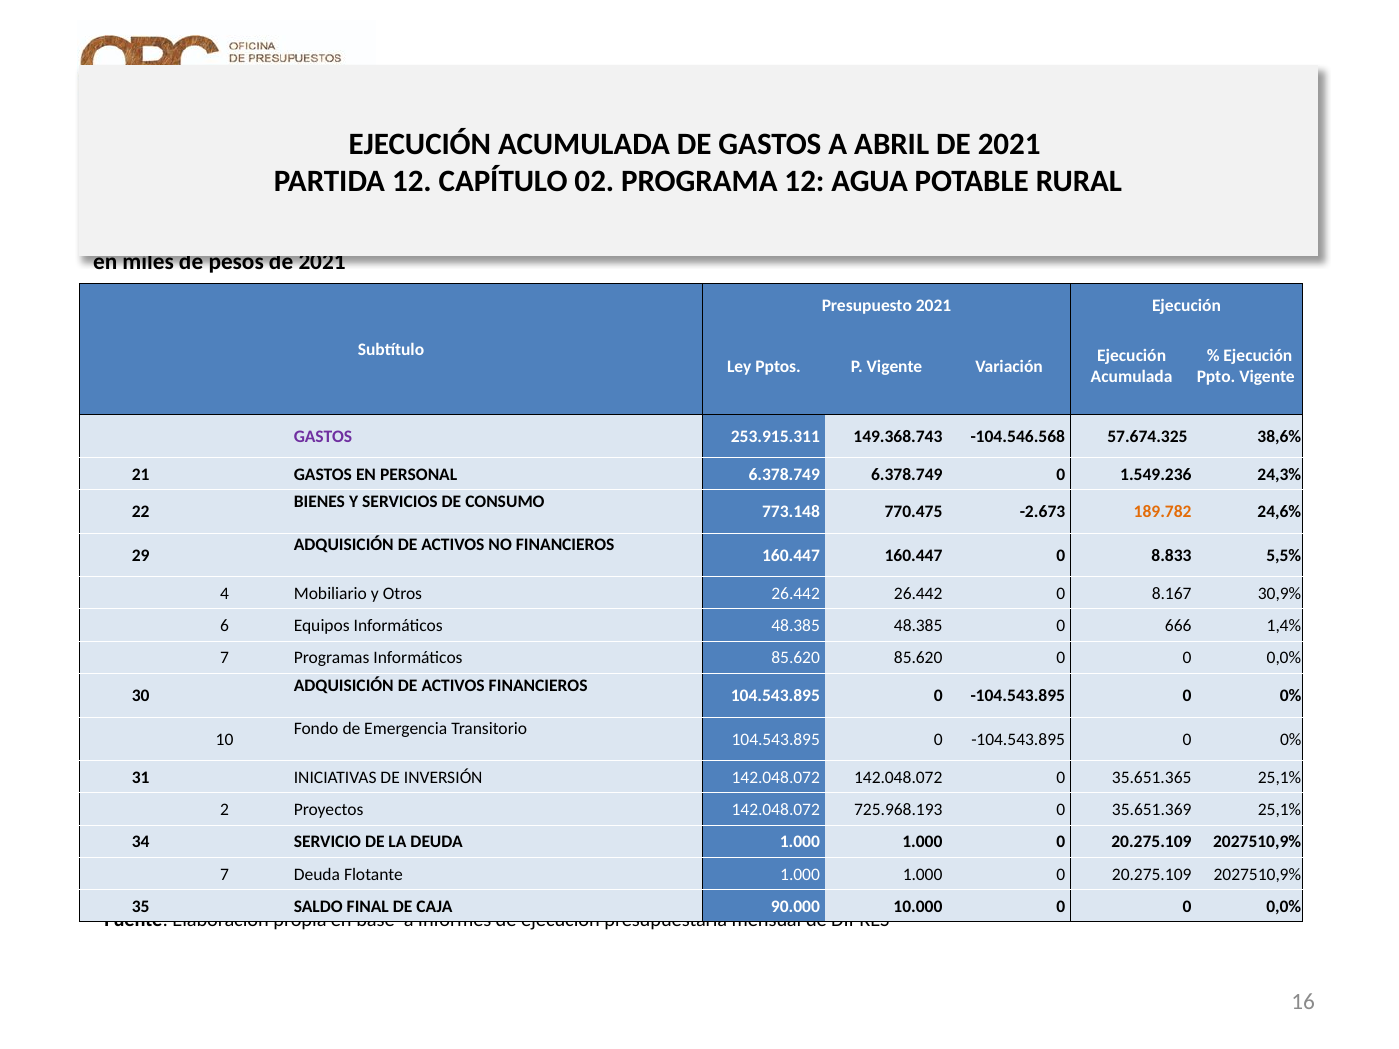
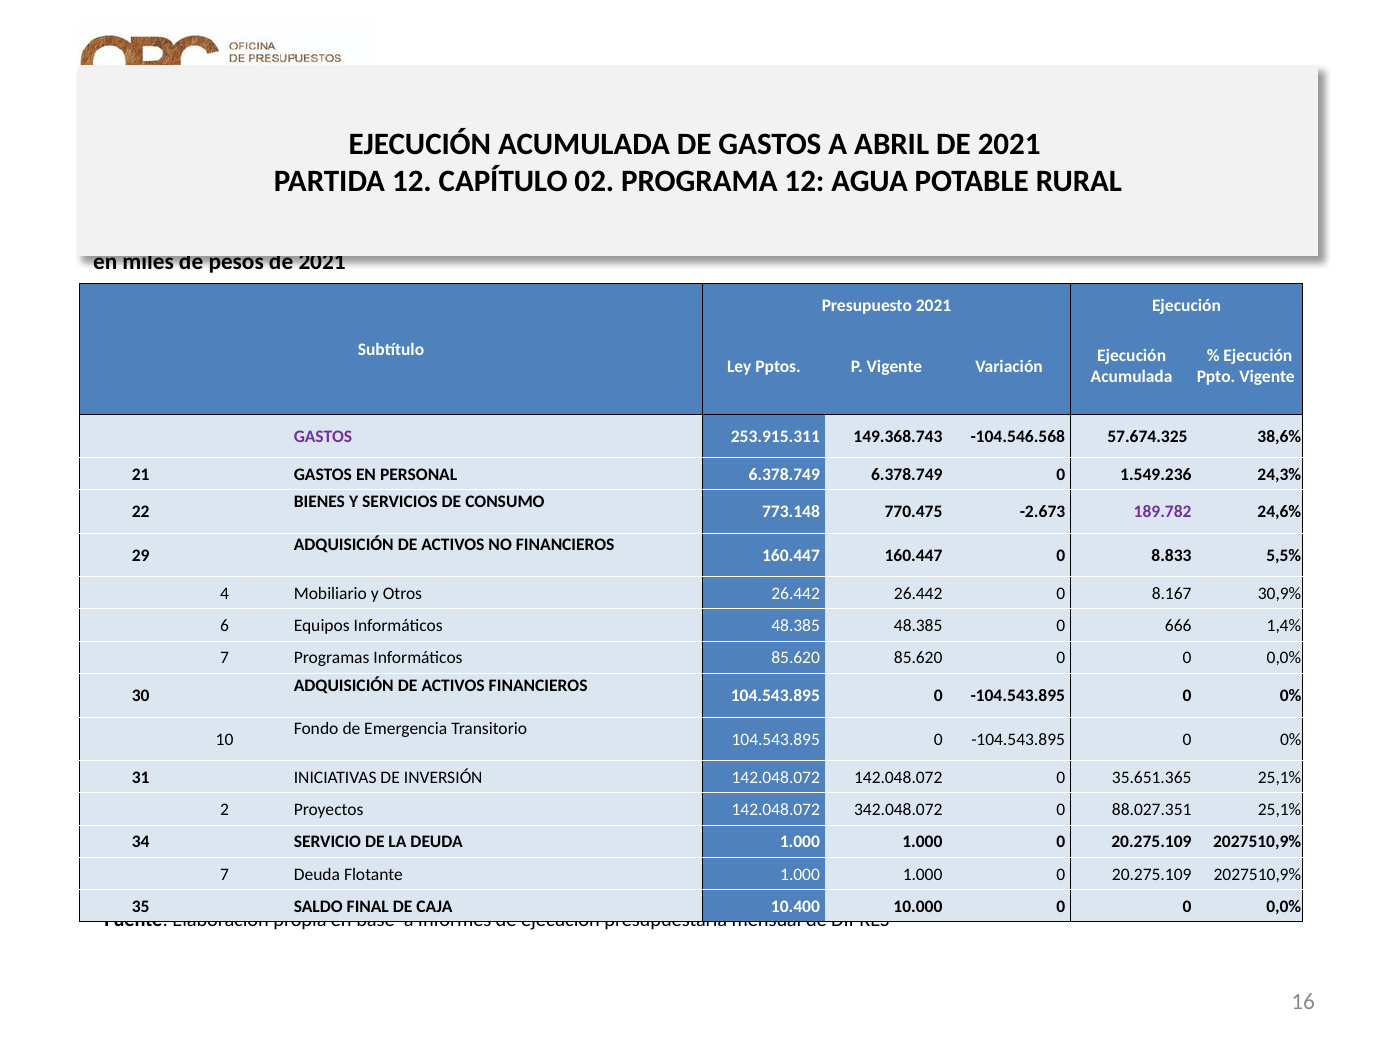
189.782 colour: orange -> purple
725.968.193: 725.968.193 -> 342.048.072
35.651.369: 35.651.369 -> 88.027.351
90.000: 90.000 -> 10.400
